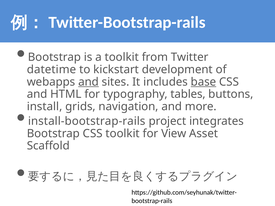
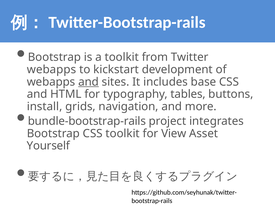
datetime at (52, 70): datetime -> webapps
base underline: present -> none
install-bootstrap-rails: install-bootstrap-rails -> bundle-bootstrap-rails
Scaffold: Scaffold -> Yourself
